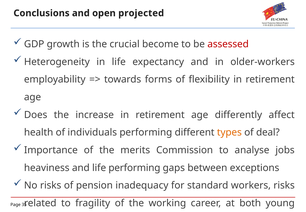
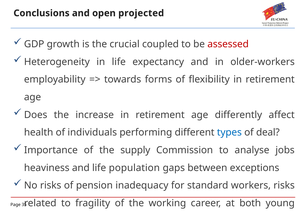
become: become -> coupled
types colour: orange -> blue
merits: merits -> supply
life performing: performing -> population
